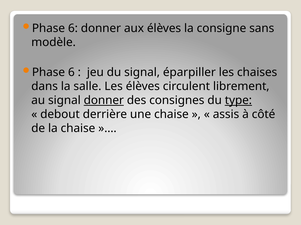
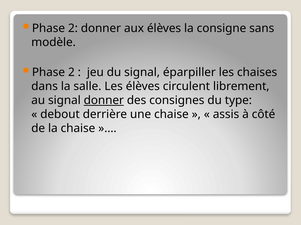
6 at (73, 28): 6 -> 2
6 at (71, 73): 6 -> 2
type underline: present -> none
